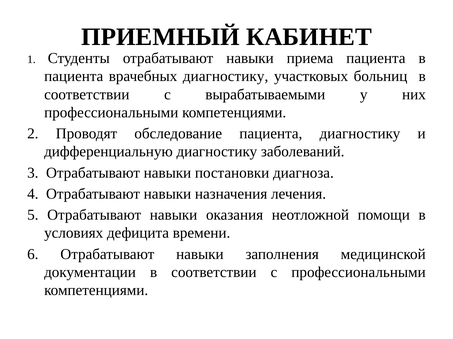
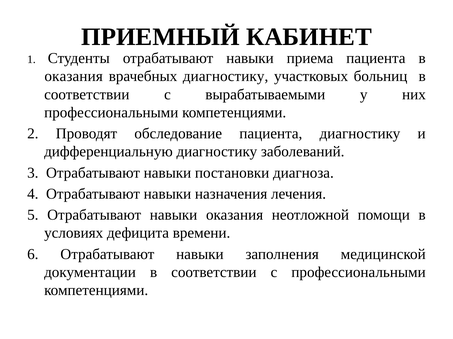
пациента at (74, 77): пациента -> оказания
